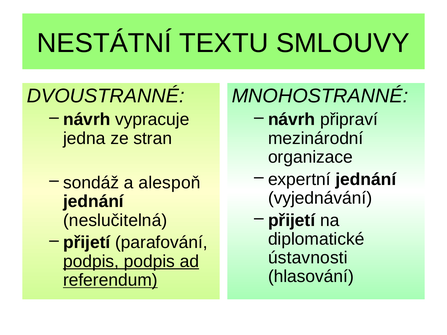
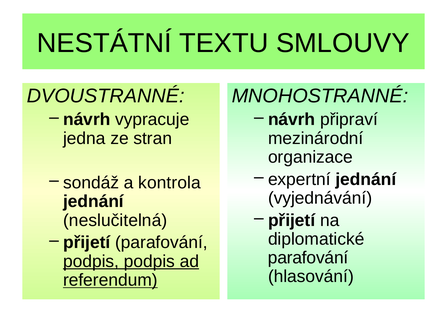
alespoň: alespoň -> kontrola
ústavnosti at (308, 258): ústavnosti -> parafování
